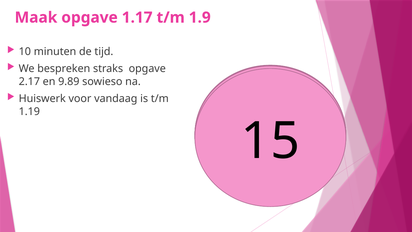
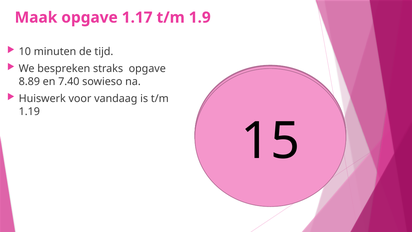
2.17: 2.17 -> 8.89
9.89: 9.89 -> 7.40
